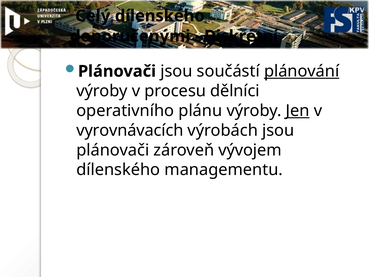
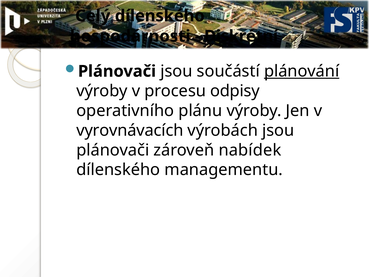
doporučenými: doporučenými -> hospodárnosti
dělníci: dělníci -> odpisy
Jen underline: present -> none
vývojem: vývojem -> nabídek
